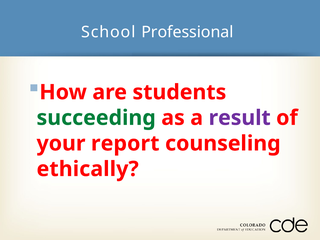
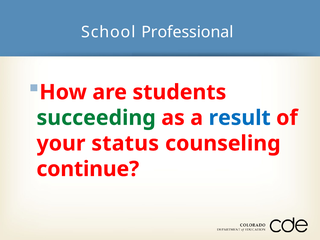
result colour: purple -> blue
report: report -> status
ethically: ethically -> continue
